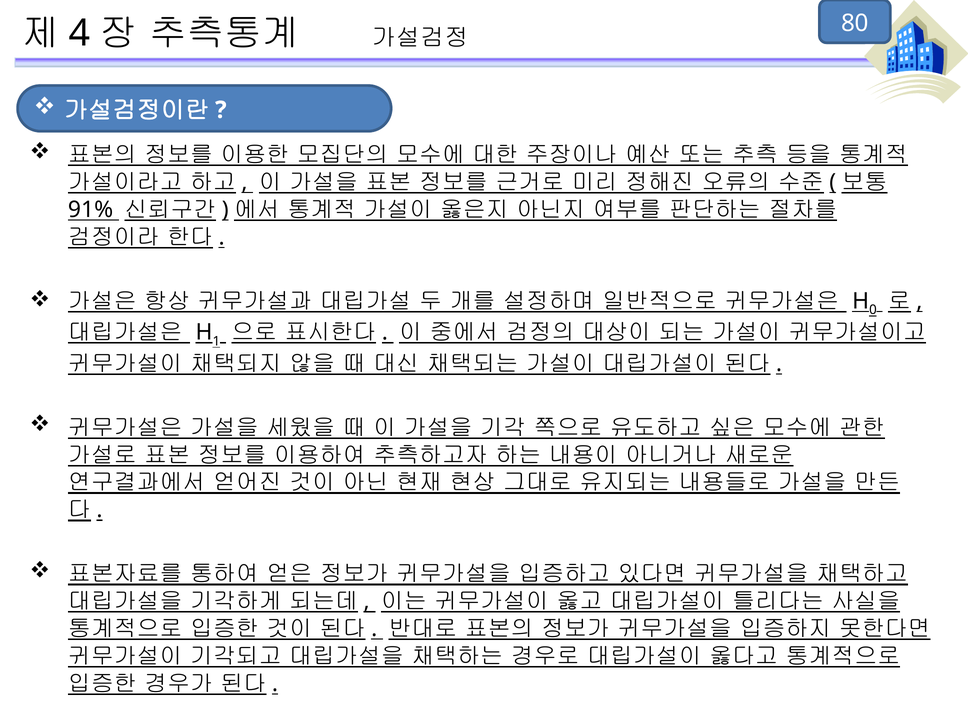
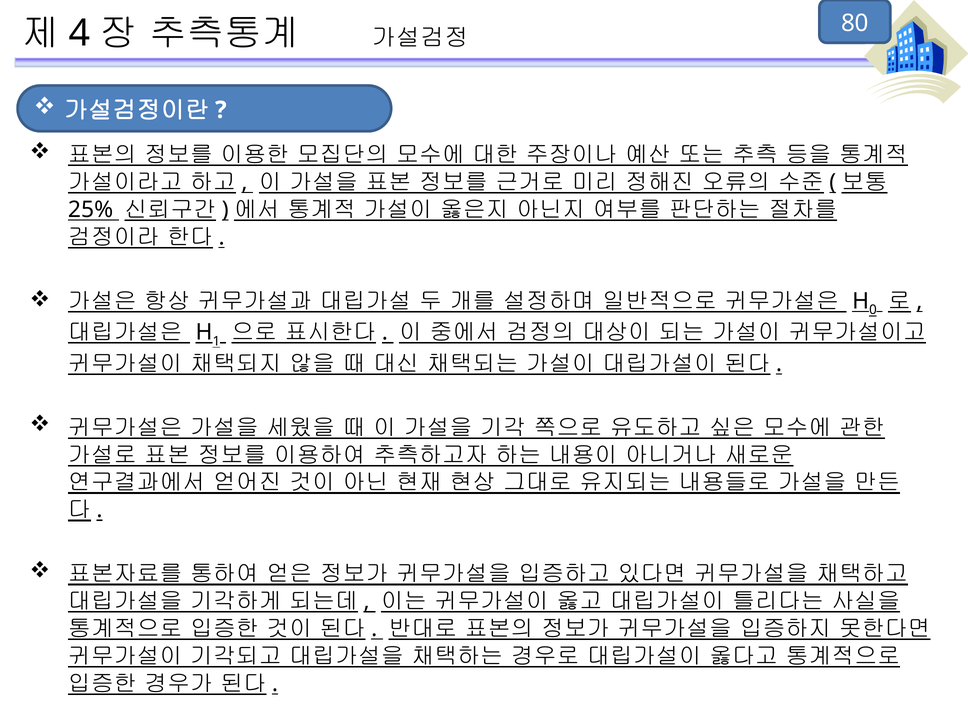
91%: 91% -> 25%
